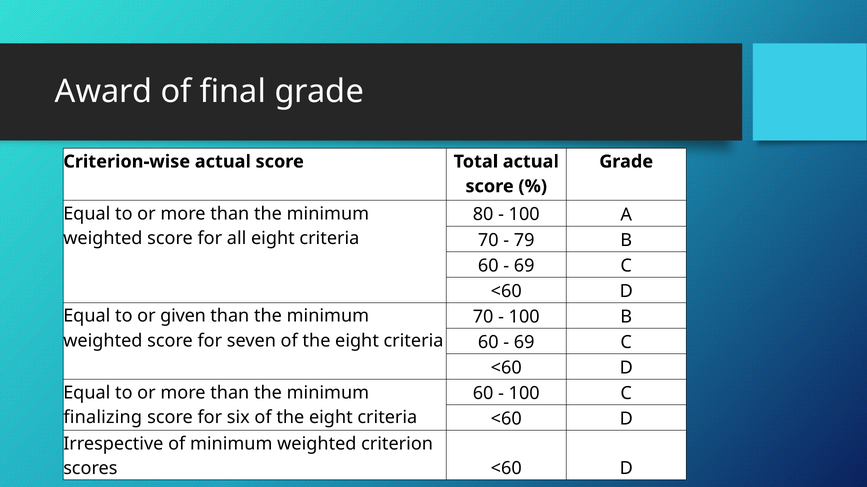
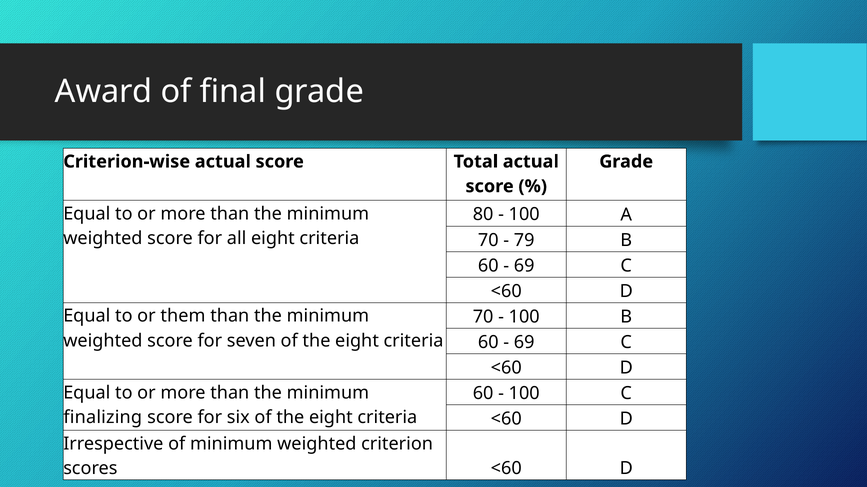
given: given -> them
